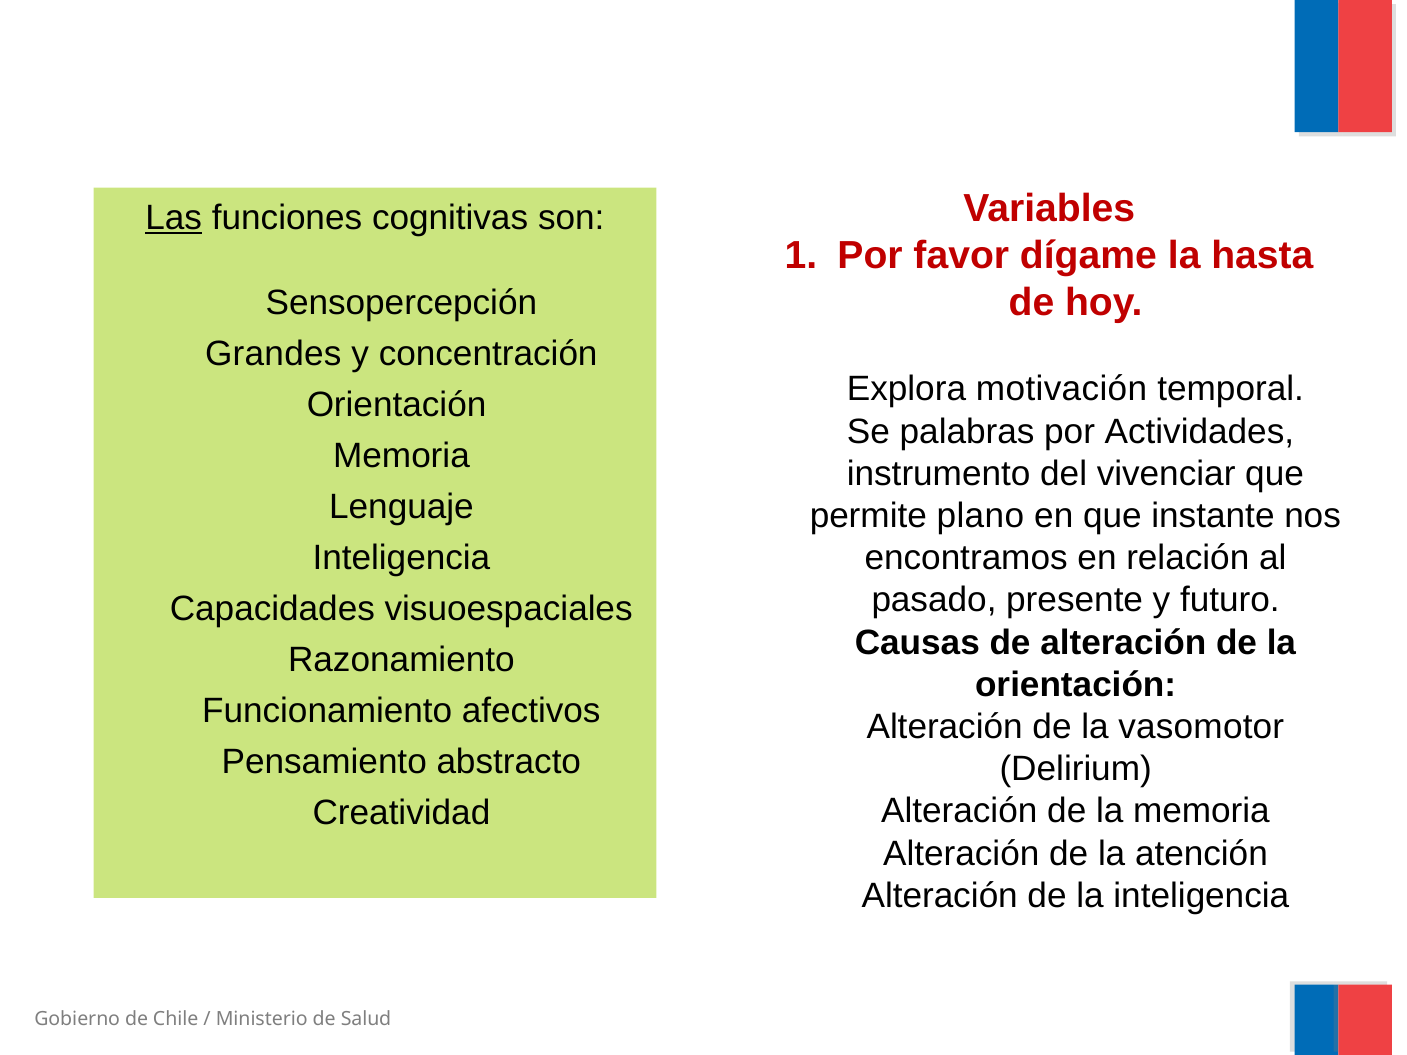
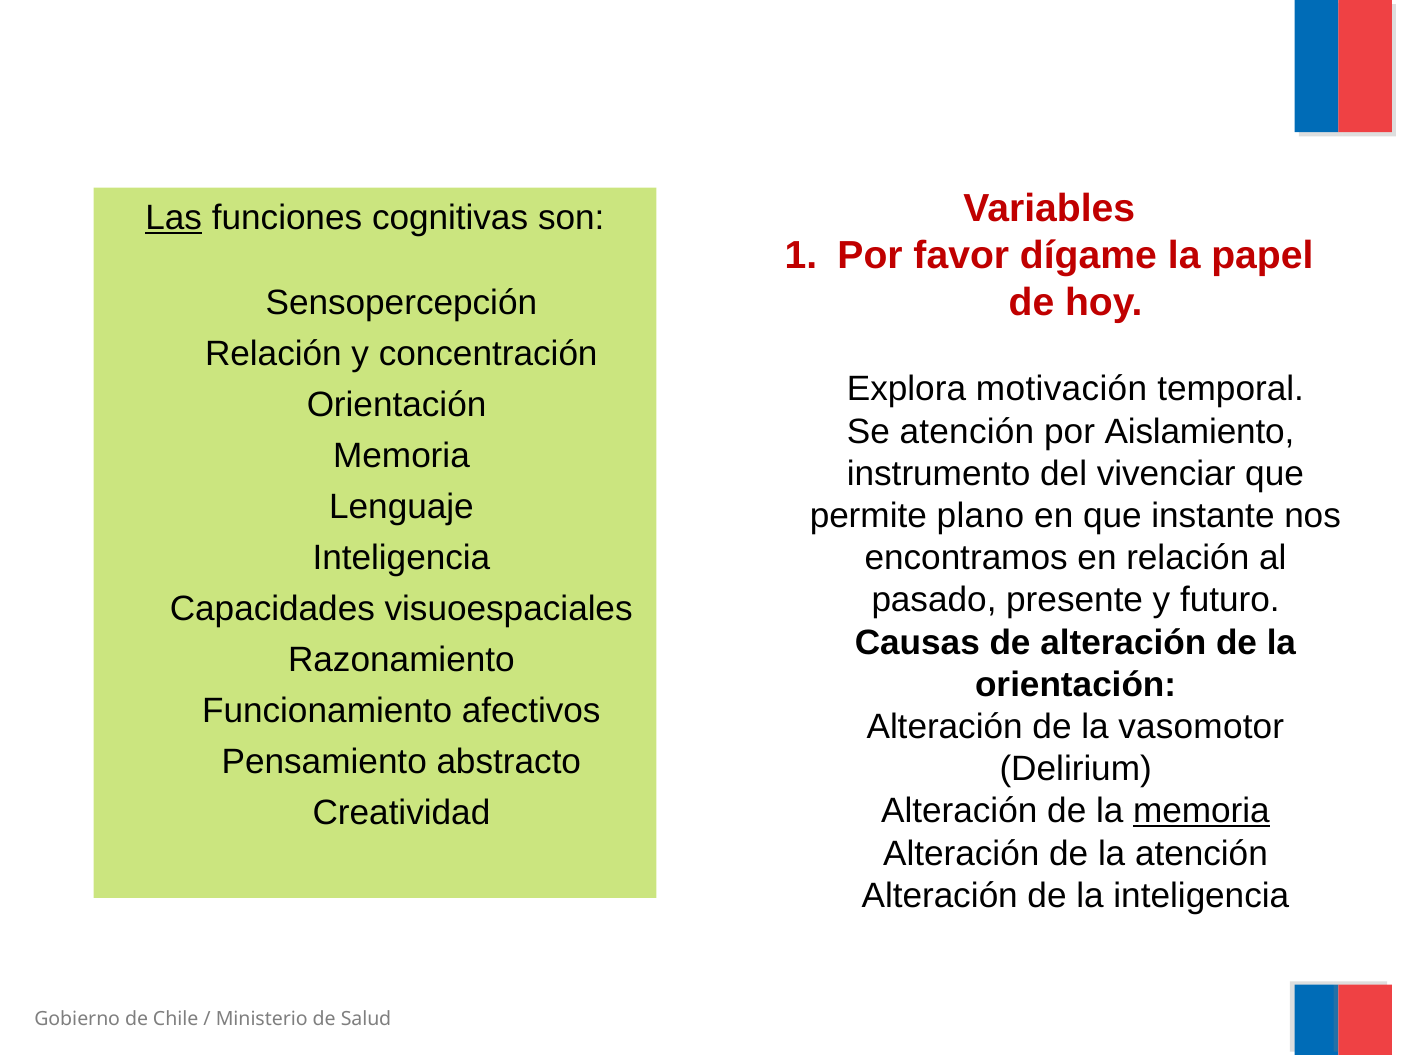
hasta: hasta -> papel
Grandes at (273, 353): Grandes -> Relación
Se palabras: palabras -> atención
Actividades: Actividades -> Aislamiento
memoria at (1201, 811) underline: none -> present
